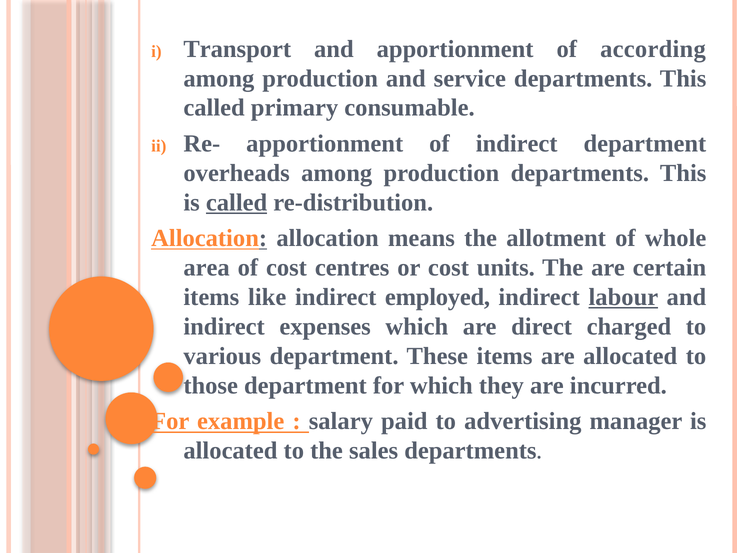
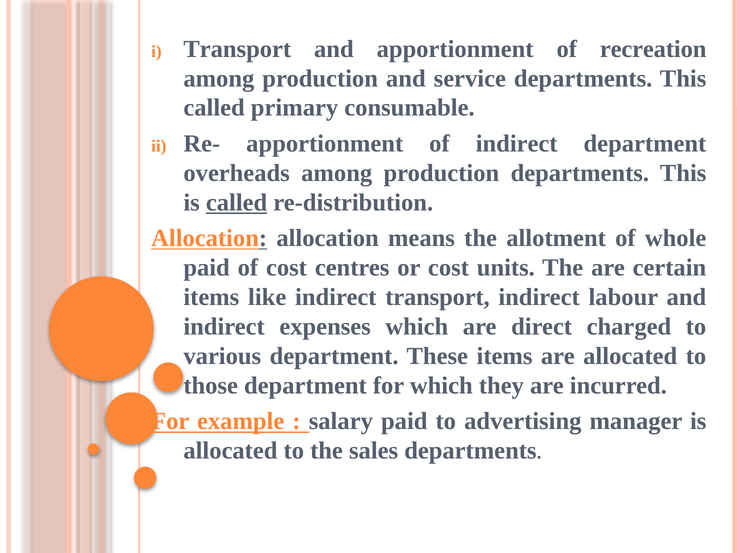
according: according -> recreation
area at (207, 268): area -> paid
indirect employed: employed -> transport
labour underline: present -> none
